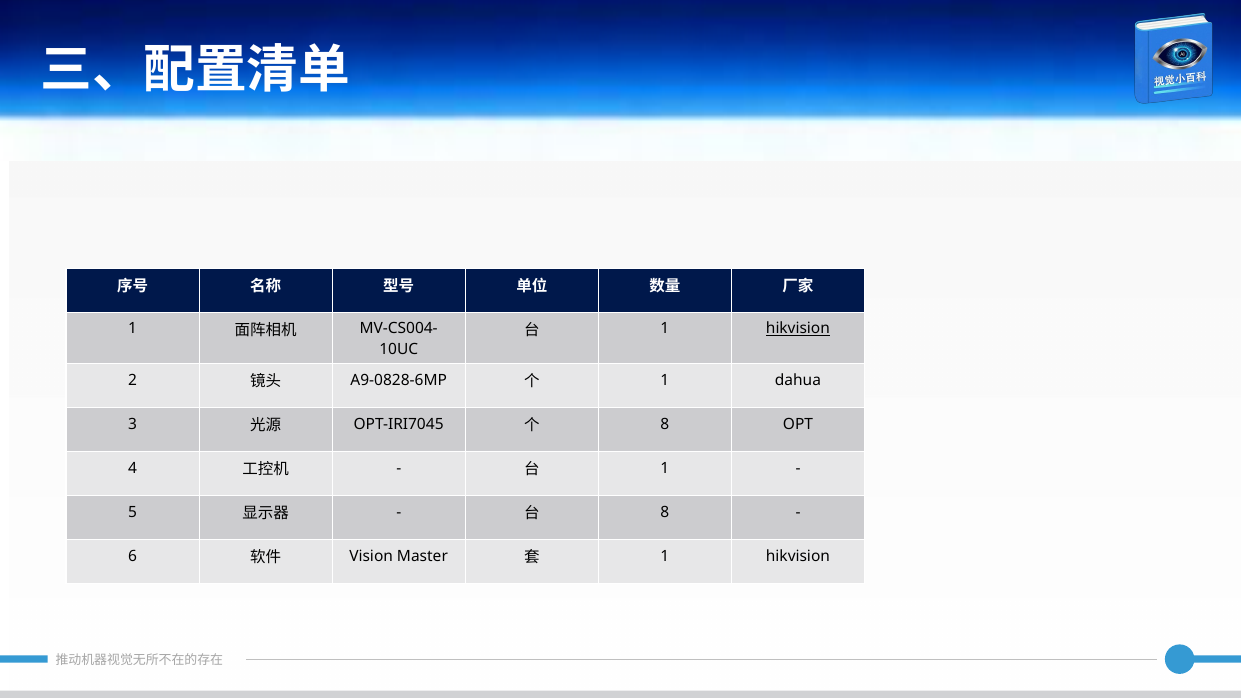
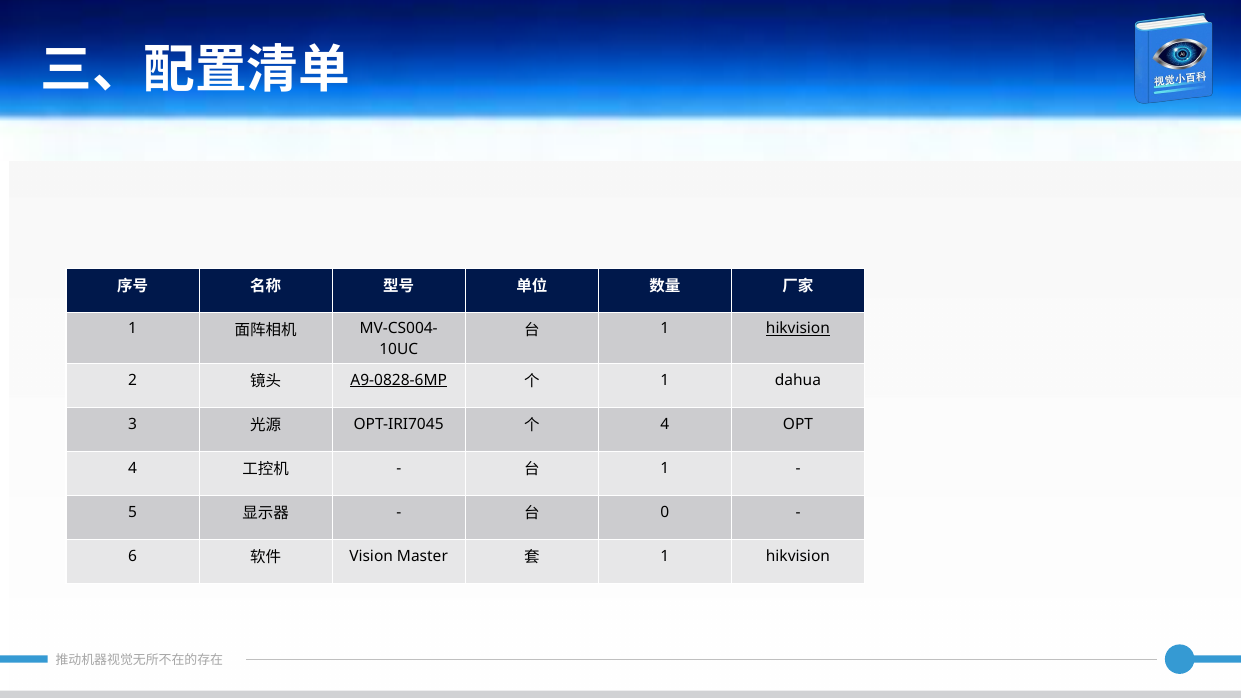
A9-0828-6MP underline: none -> present
8 at (665, 424): 8 -> 4
8 at (665, 512): 8 -> 0
